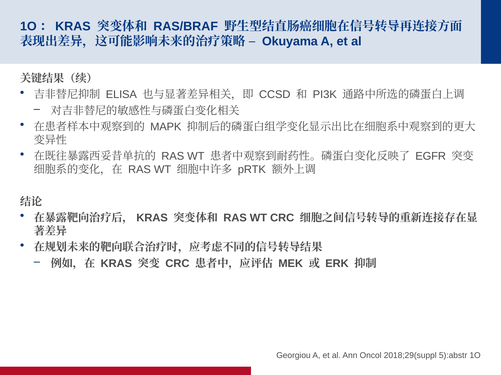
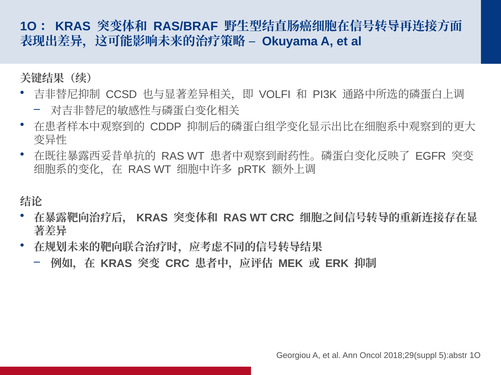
ELISA: ELISA -> CCSD
CCSD: CCSD -> VOLFI
MAPK: MAPK -> CDDP
